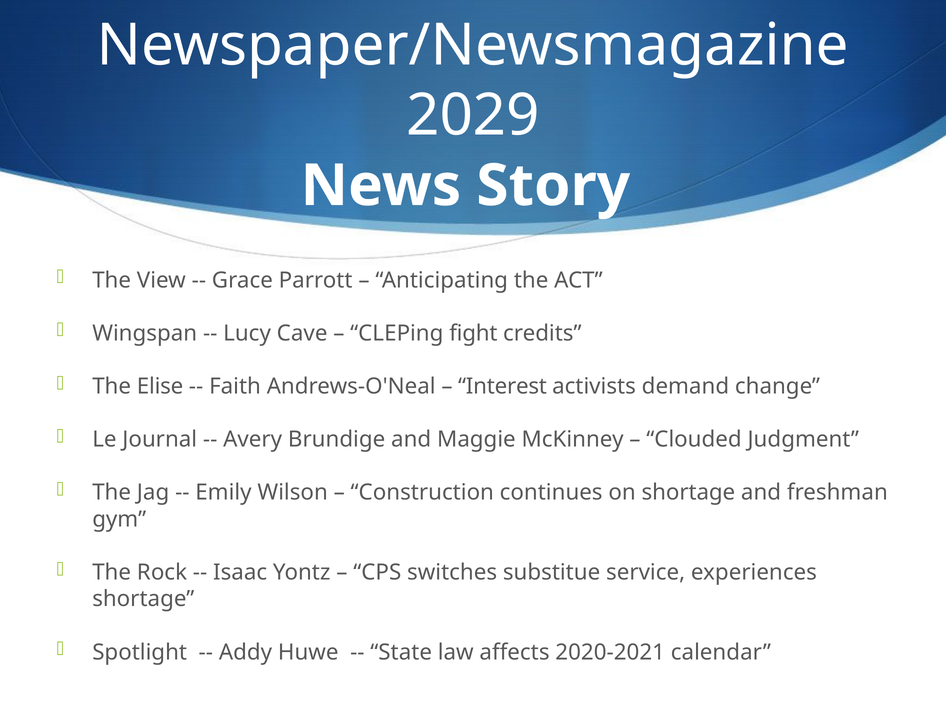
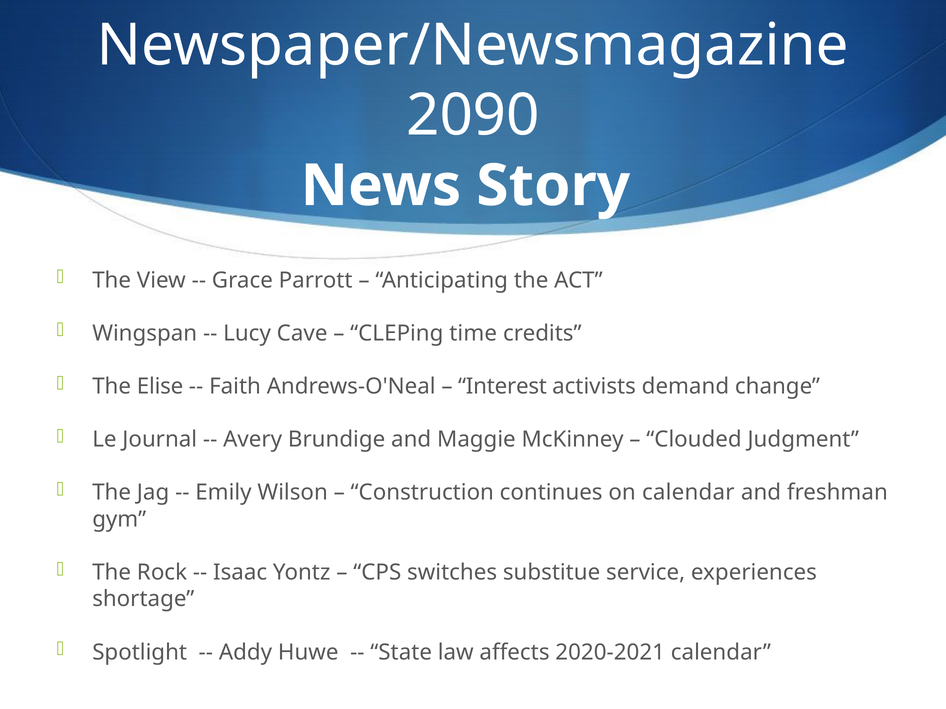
2029: 2029 -> 2090
fight: fight -> time
on shortage: shortage -> calendar
